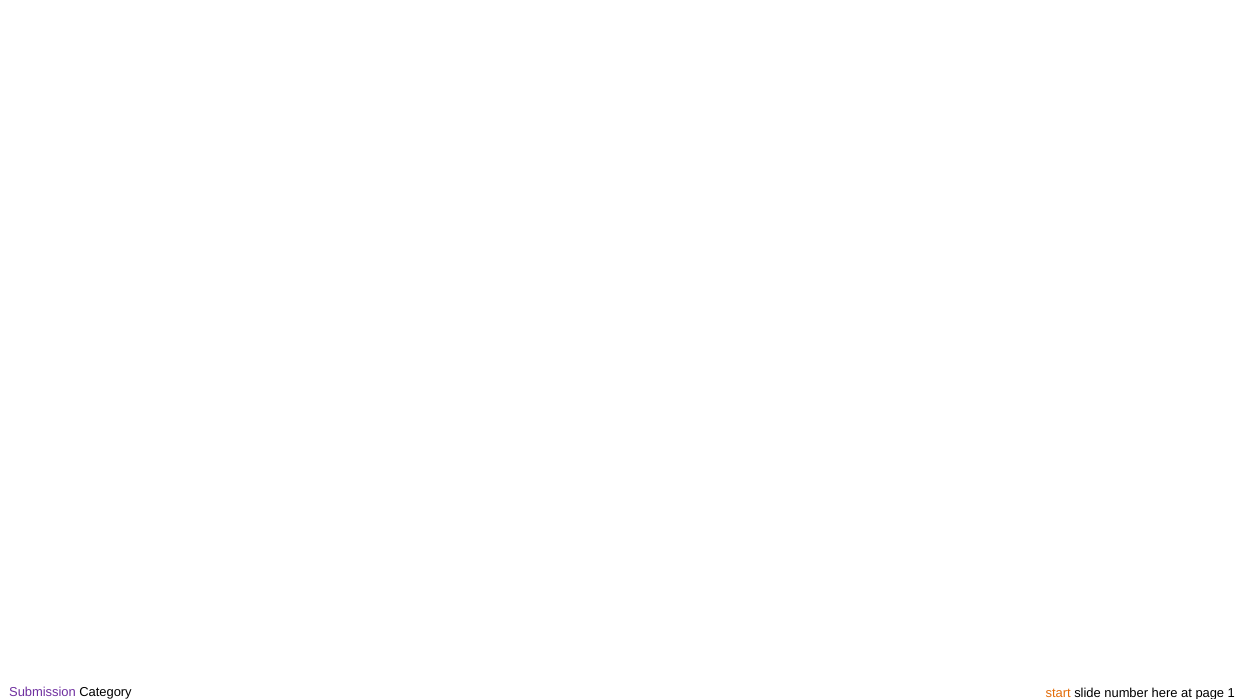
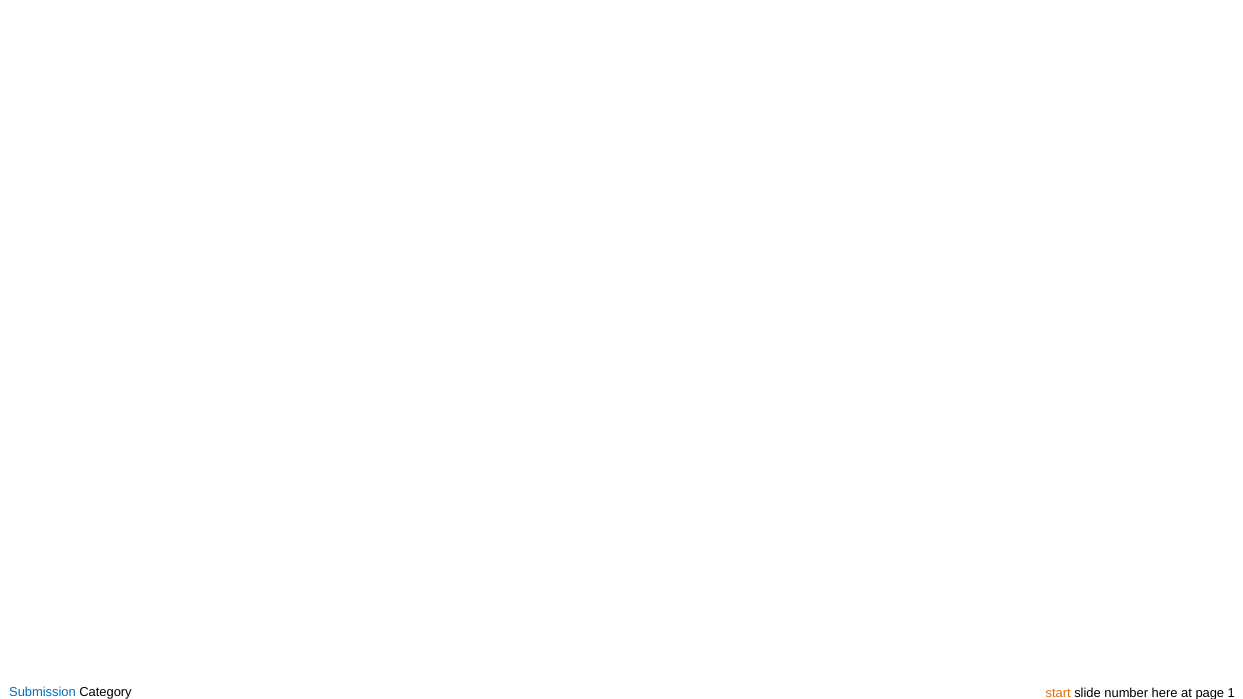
Submission colour: purple -> blue
